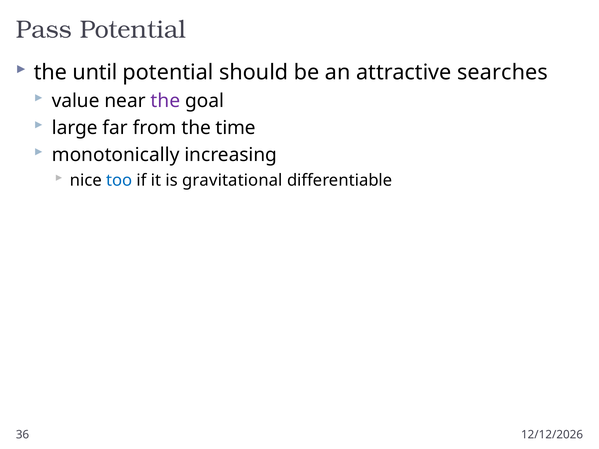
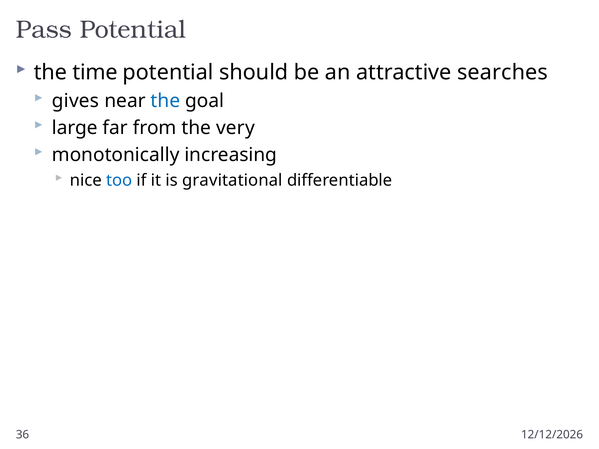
until: until -> time
value: value -> gives
the at (165, 101) colour: purple -> blue
time: time -> very
